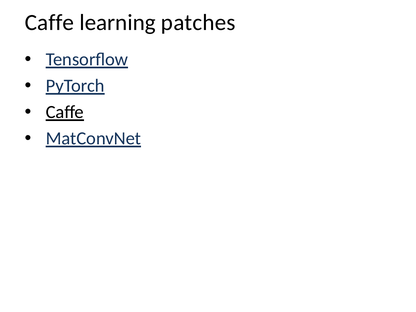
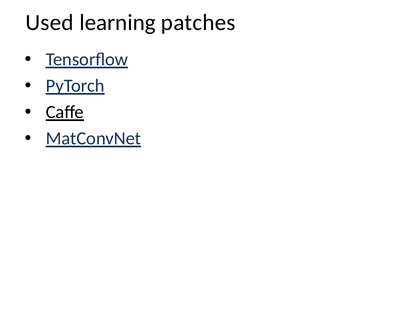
Caffe at (50, 22): Caffe -> Used
